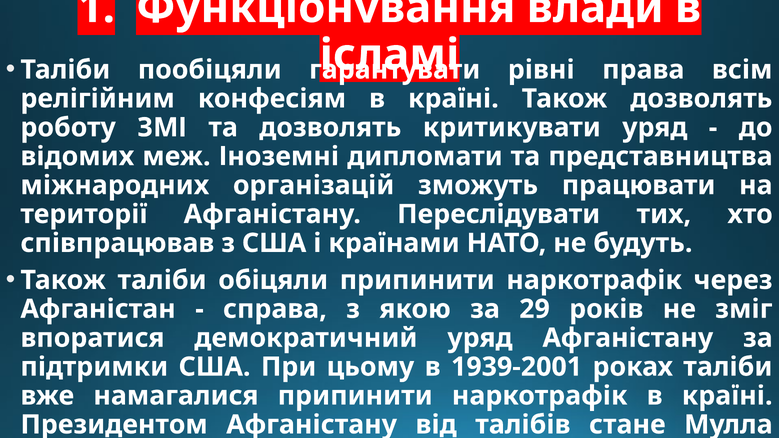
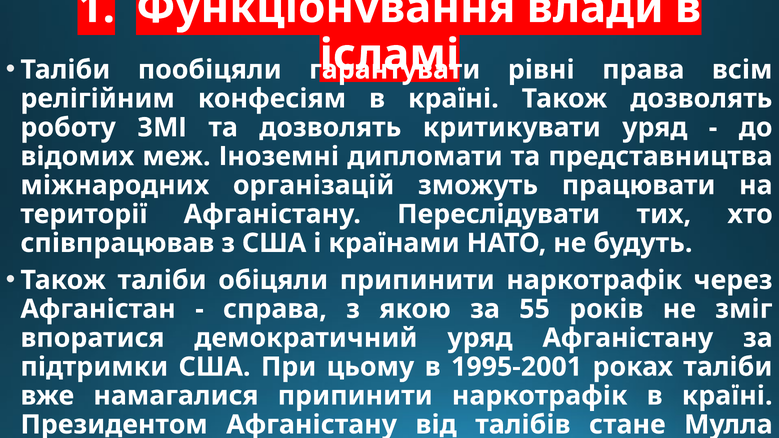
29: 29 -> 55
1939-2001: 1939-2001 -> 1995-2001
